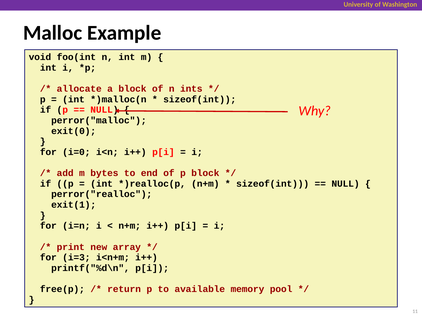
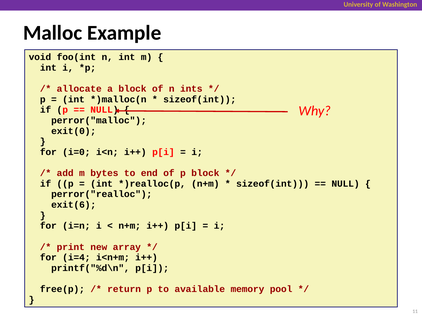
exit(1: exit(1 -> exit(6
i=3: i=3 -> i=4
